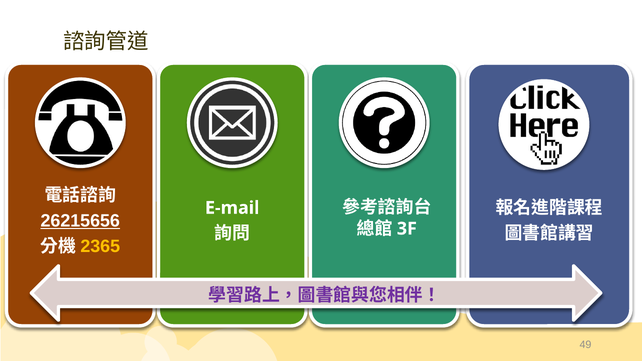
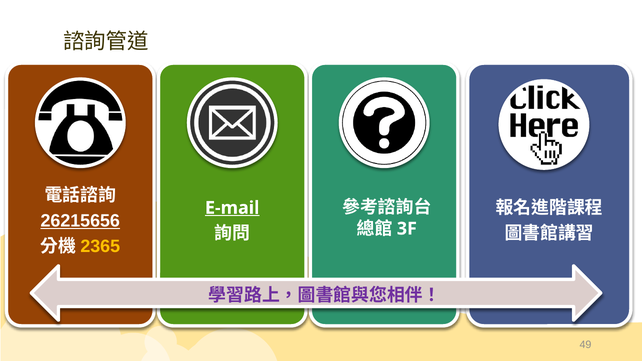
E-mail underline: none -> present
